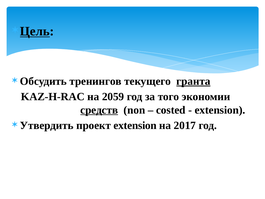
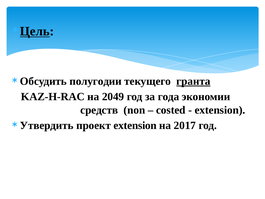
тренингов: тренингов -> полугодии
2059: 2059 -> 2049
того: того -> года
средств underline: present -> none
